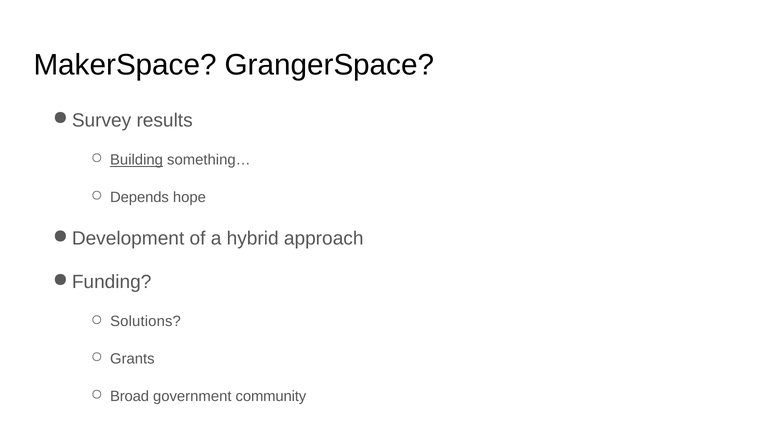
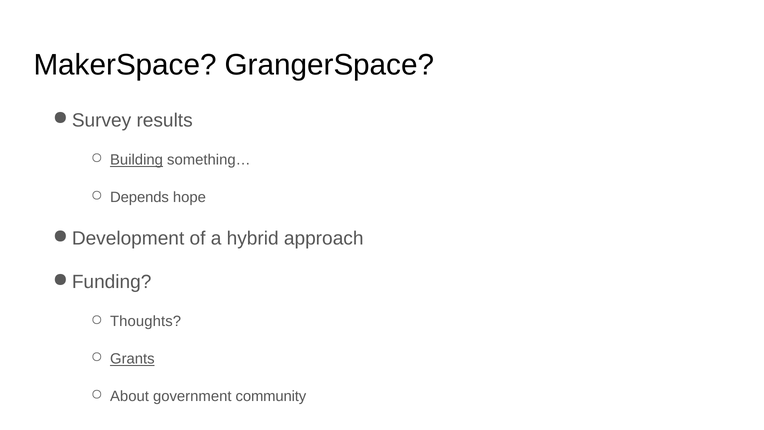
Solutions: Solutions -> Thoughts
Grants underline: none -> present
Broad: Broad -> About
